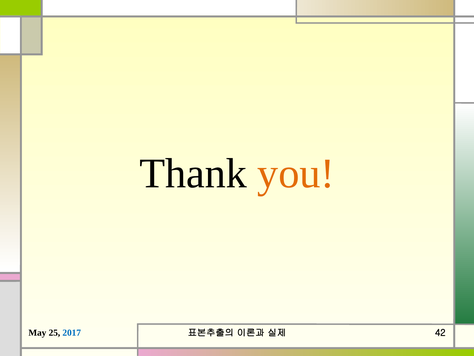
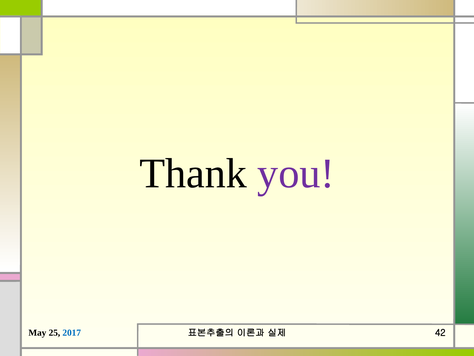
you colour: orange -> purple
